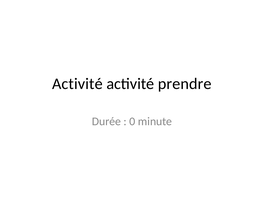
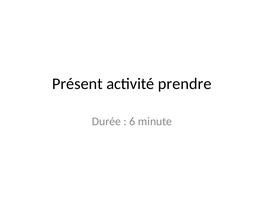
Activité at (77, 84): Activité -> Présent
0: 0 -> 6
